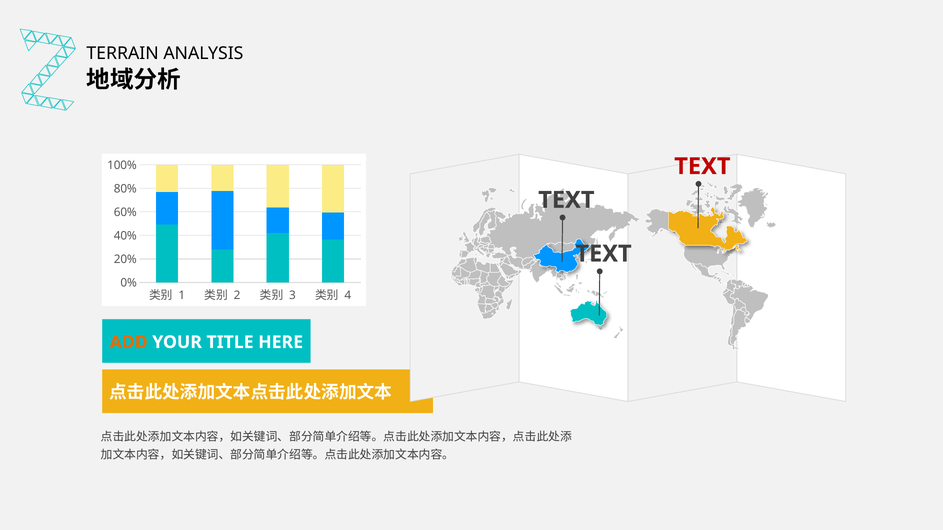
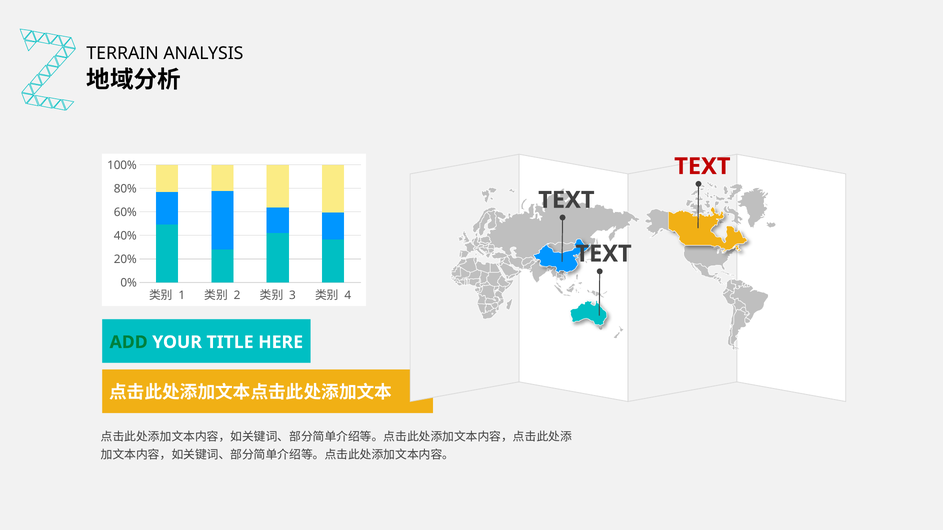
ADD colour: orange -> green
